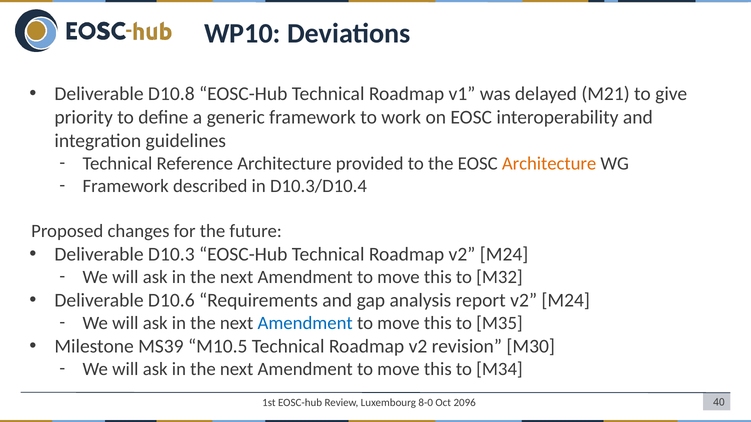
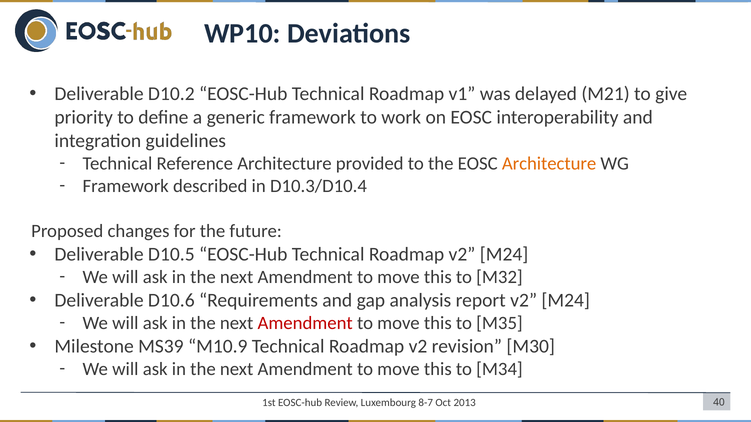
D10.8: D10.8 -> D10.2
D10.3: D10.3 -> D10.5
Amendment at (305, 323) colour: blue -> red
M10.5: M10.5 -> M10.9
8-0: 8-0 -> 8-7
2096: 2096 -> 2013
